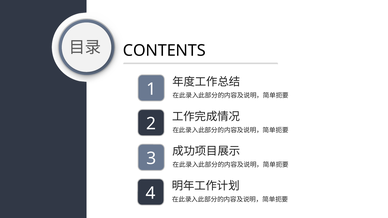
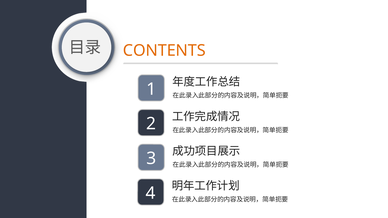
CONTENTS colour: black -> orange
